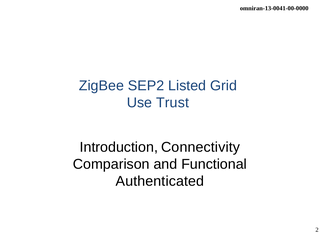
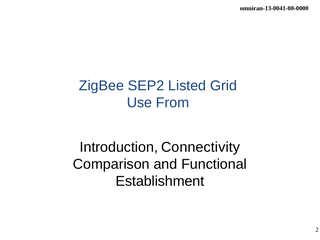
Trust: Trust -> From
Authenticated: Authenticated -> Establishment
